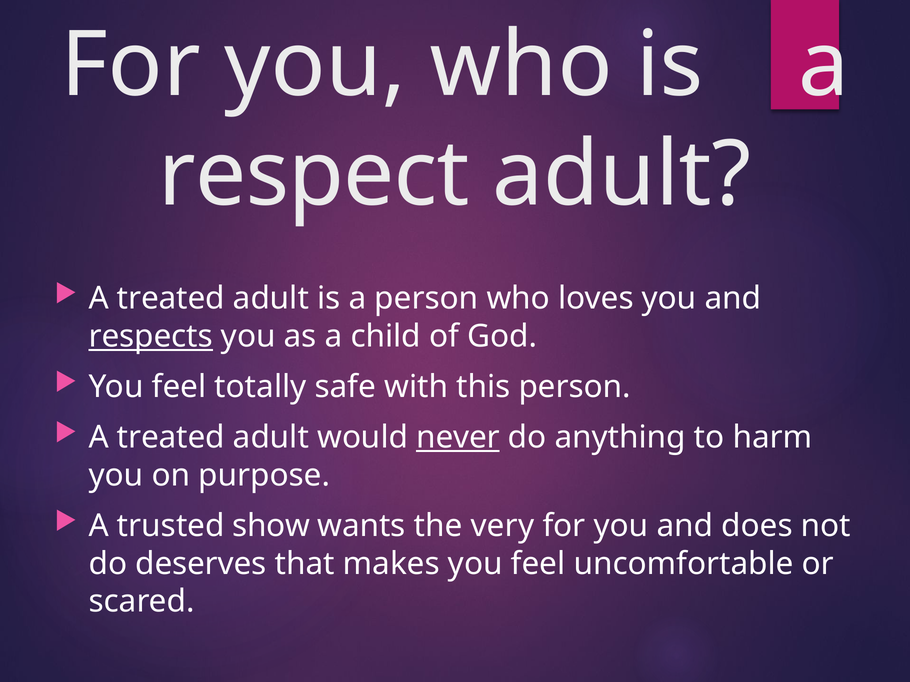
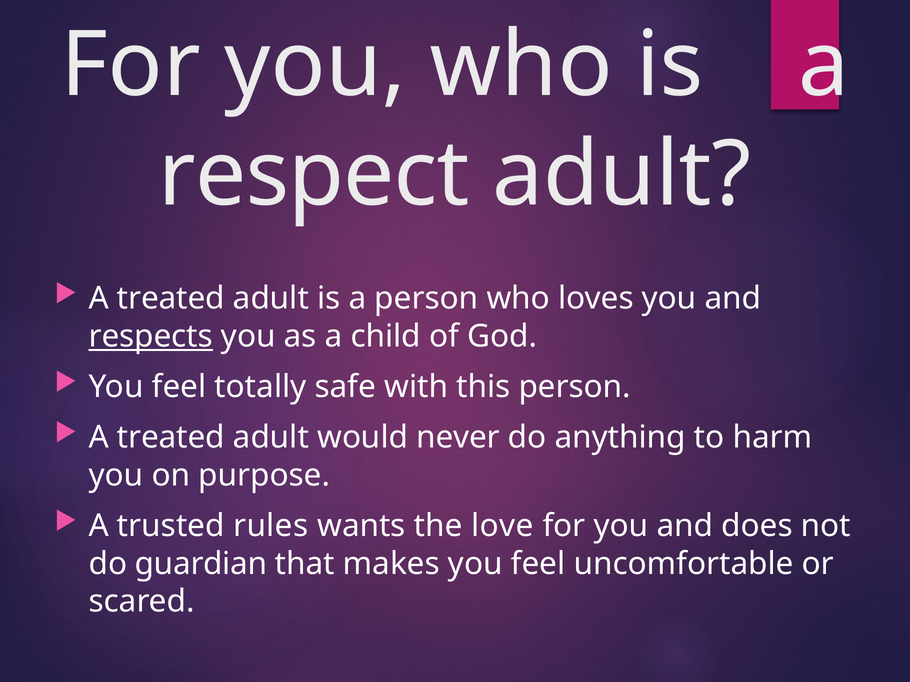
never underline: present -> none
show: show -> rules
very: very -> love
deserves: deserves -> guardian
